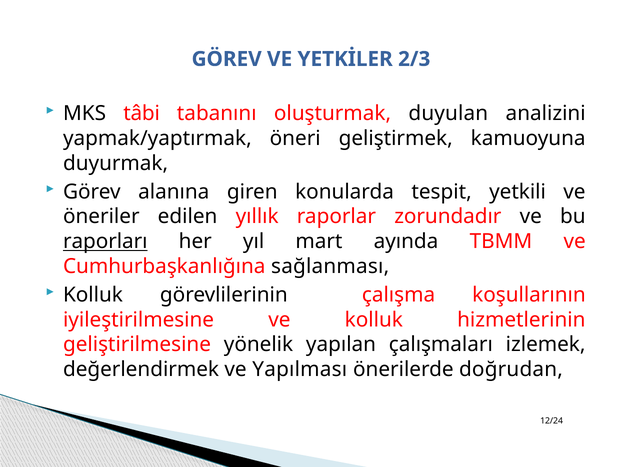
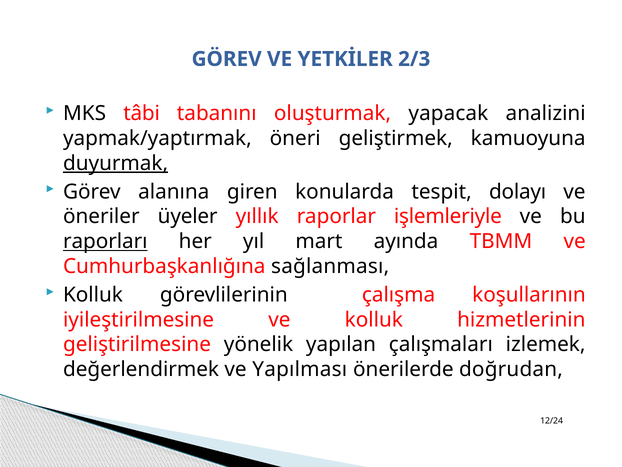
duyulan: duyulan -> yapacak
duyurmak underline: none -> present
yetkili: yetkili -> dolayı
edilen: edilen -> üyeler
zorundadır: zorundadır -> işlemleriyle
